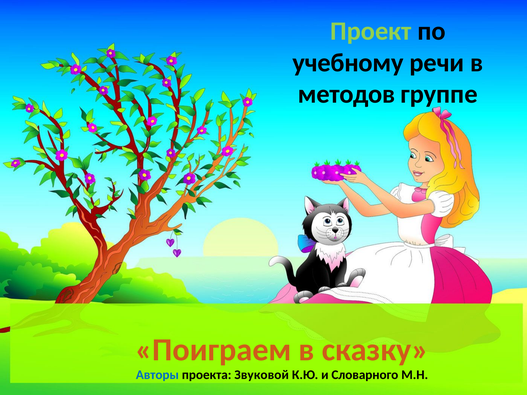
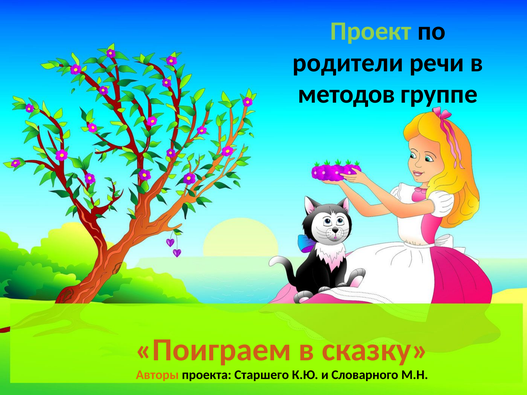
учебному: учебному -> родители
Авторы colour: blue -> orange
Звуковой: Звуковой -> Старшего
